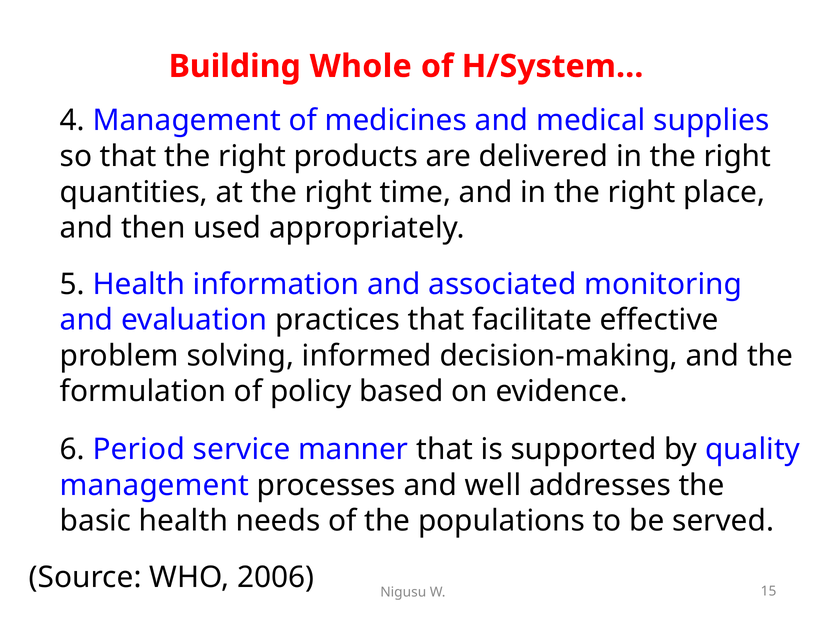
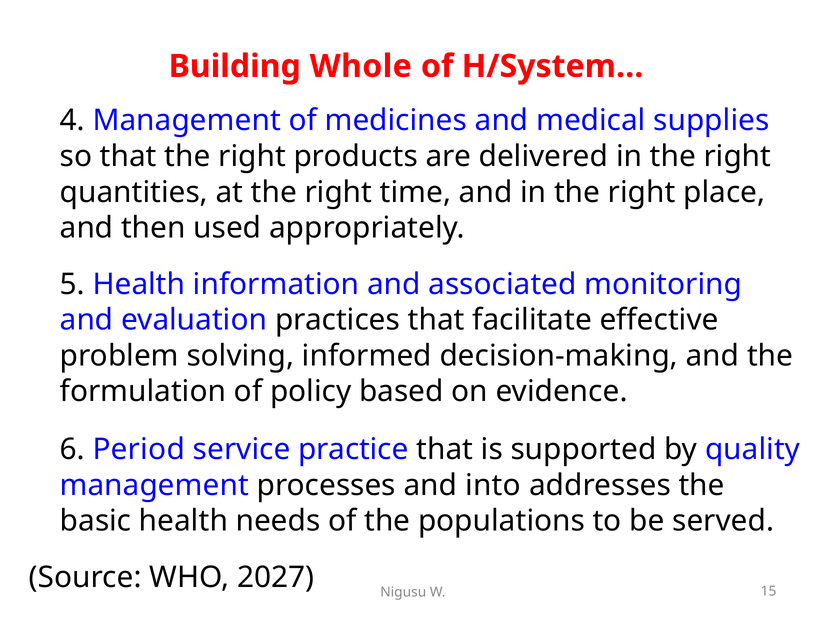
manner: manner -> practice
well: well -> into
2006: 2006 -> 2027
